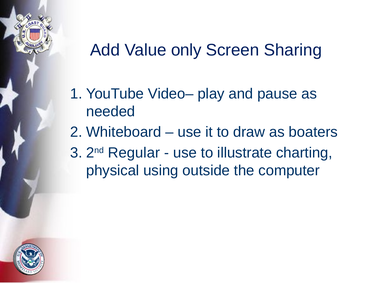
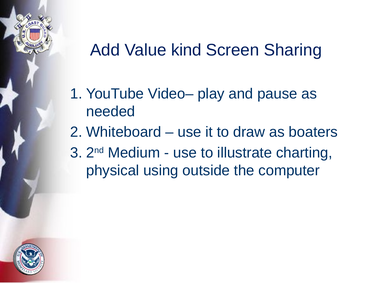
only: only -> kind
Regular: Regular -> Medium
